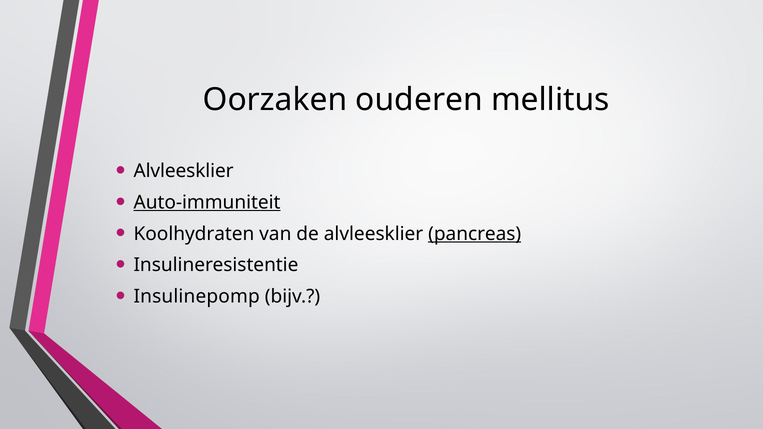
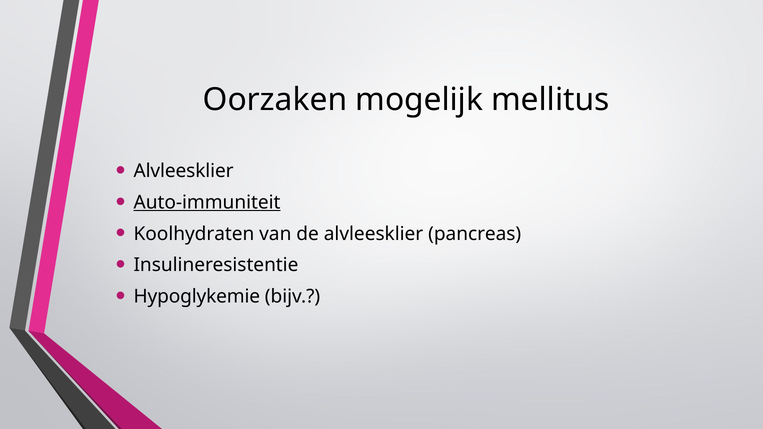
ouderen: ouderen -> mogelijk
pancreas underline: present -> none
Insulinepomp: Insulinepomp -> Hypoglykemie
